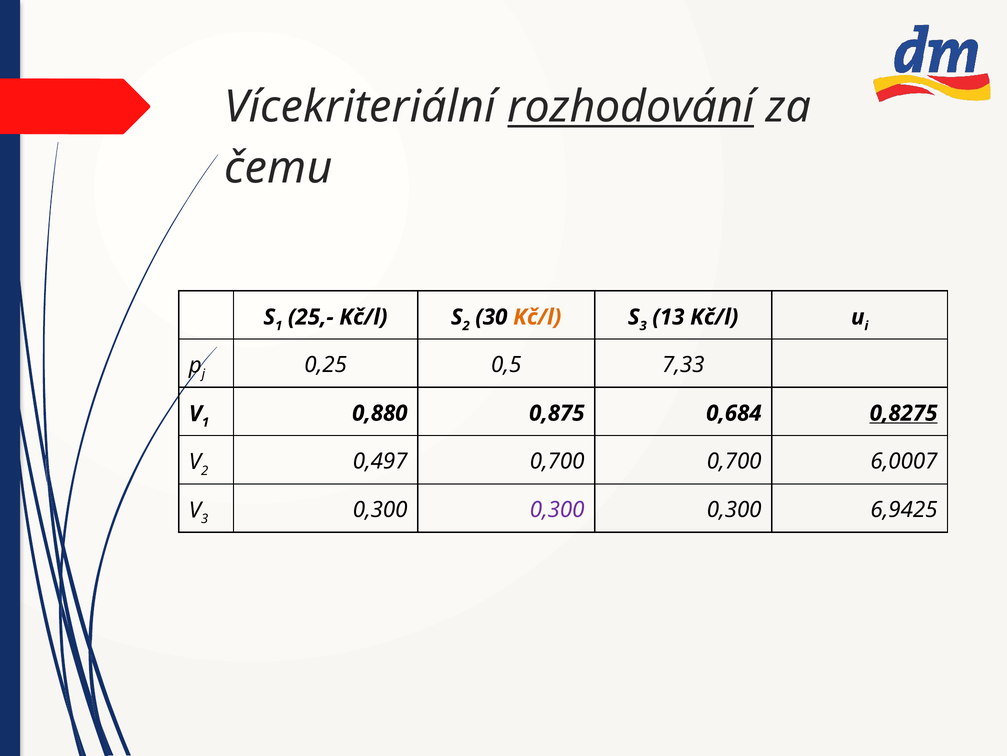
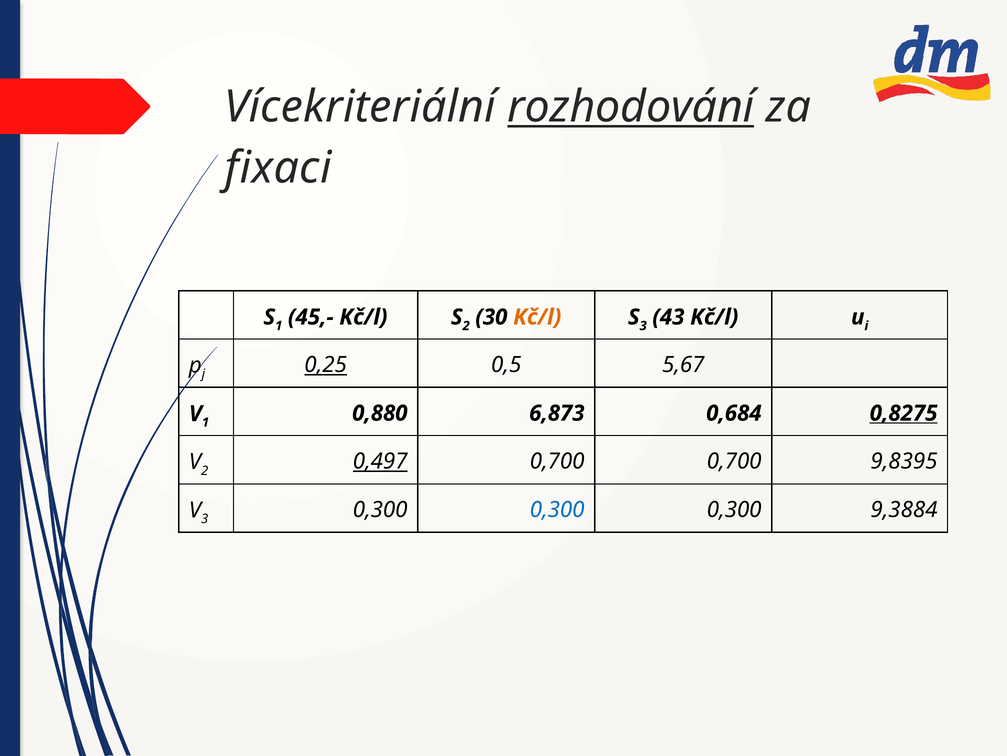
čemu: čemu -> fixaci
25,-: 25,- -> 45,-
13: 13 -> 43
0,25 underline: none -> present
7,33: 7,33 -> 5,67
0,875: 0,875 -> 6,873
0,497 underline: none -> present
6,0007: 6,0007 -> 9,8395
0,300 at (557, 509) colour: purple -> blue
6,9425: 6,9425 -> 9,3884
